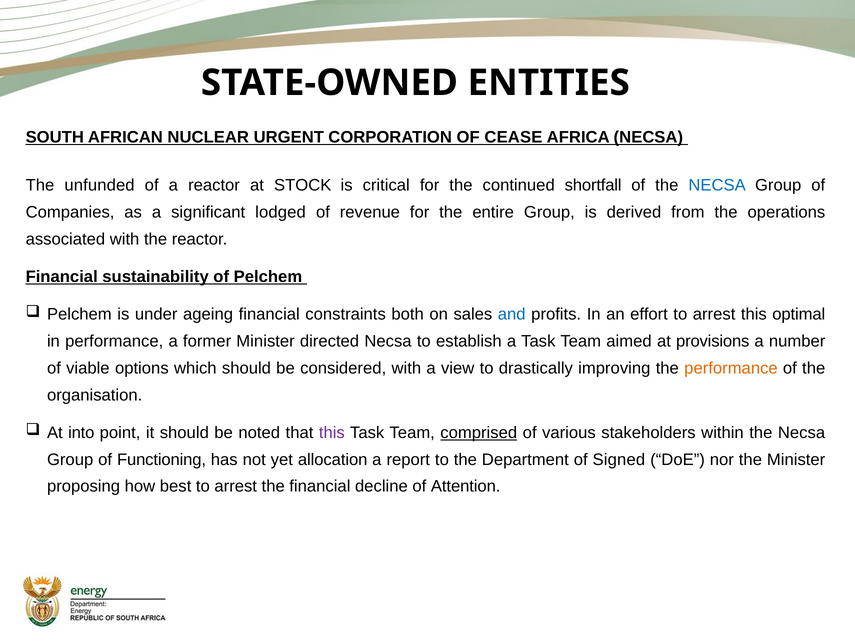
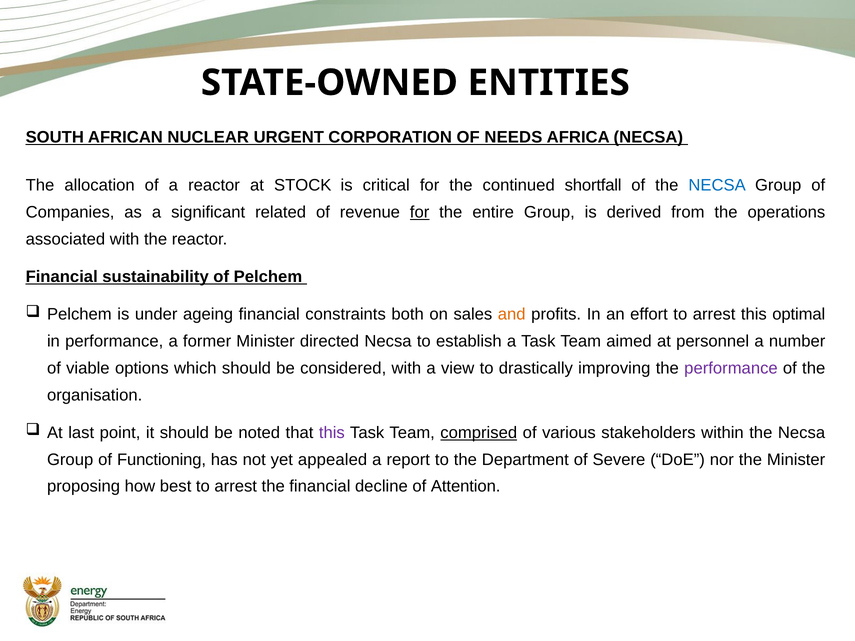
CEASE: CEASE -> NEEDS
unfunded: unfunded -> allocation
lodged: lodged -> related
for at (420, 212) underline: none -> present
and colour: blue -> orange
provisions: provisions -> personnel
performance at (731, 368) colour: orange -> purple
into: into -> last
allocation: allocation -> appealed
Signed: Signed -> Severe
